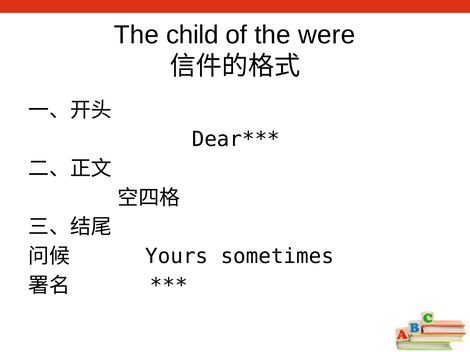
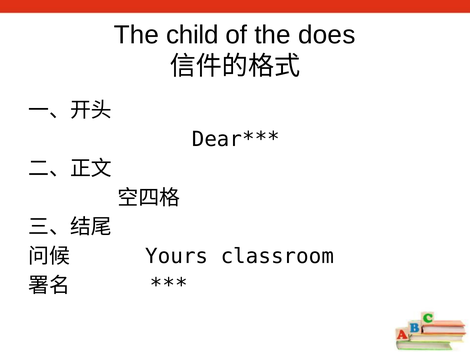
were: were -> does
sometimes: sometimes -> classroom
